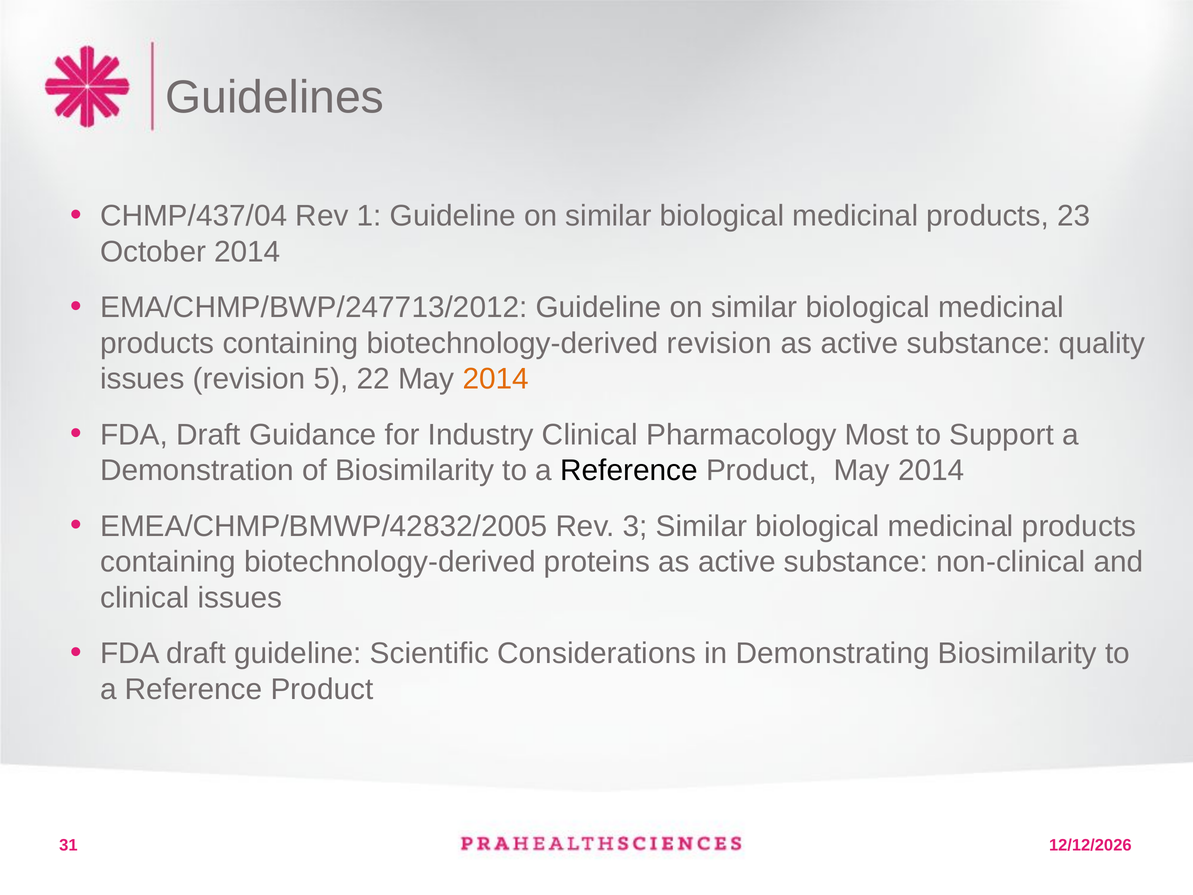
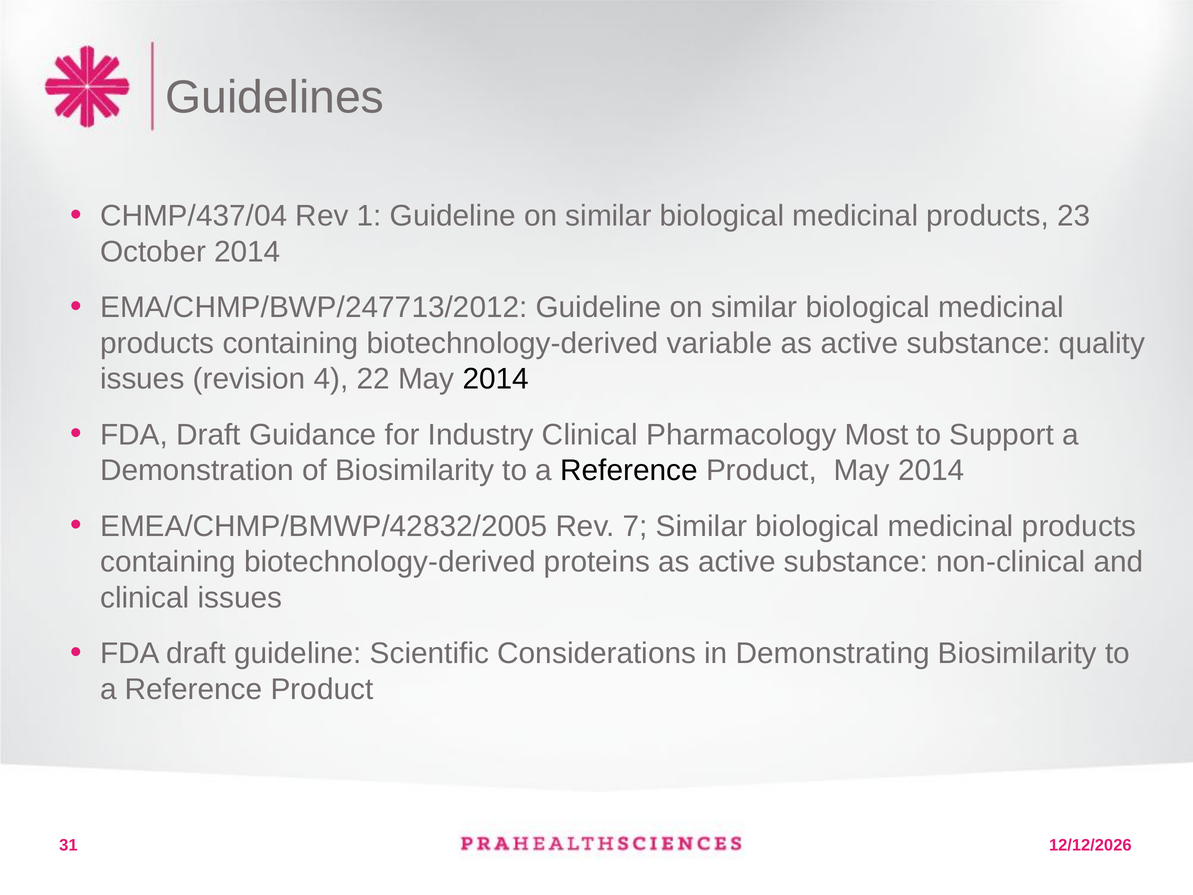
biotechnology-derived revision: revision -> variable
5: 5 -> 4
2014 at (496, 379) colour: orange -> black
3: 3 -> 7
